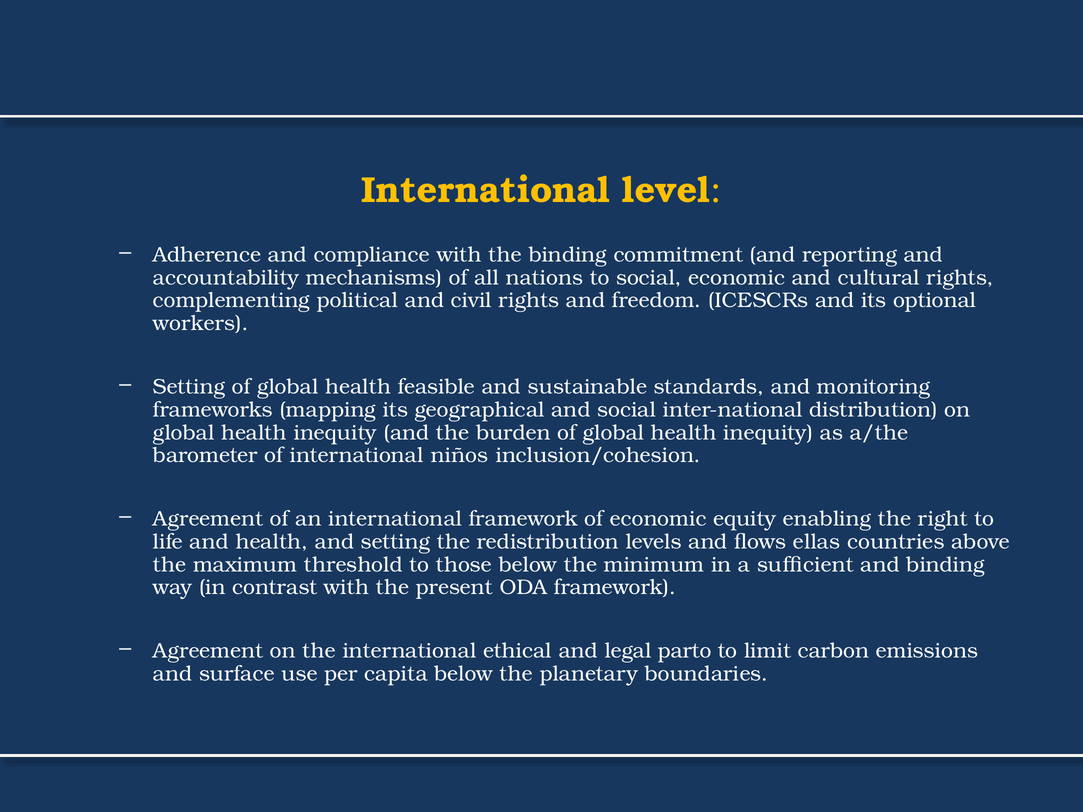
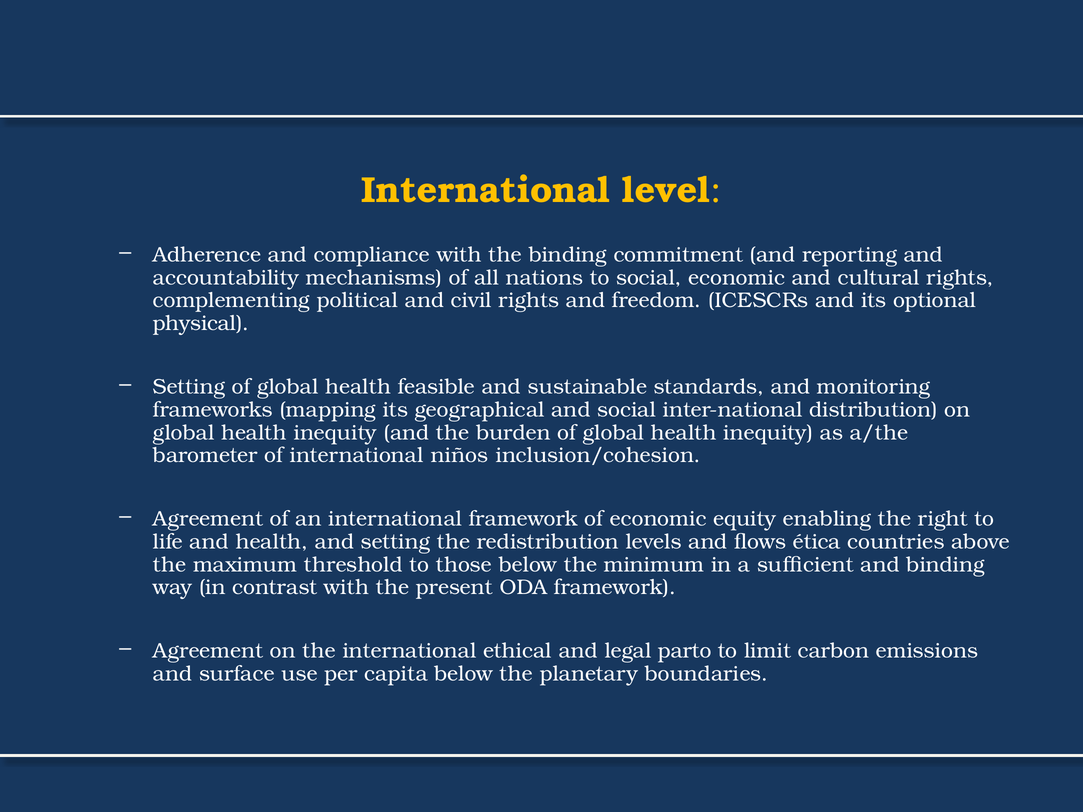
workers: workers -> physical
ellas: ellas -> ética
